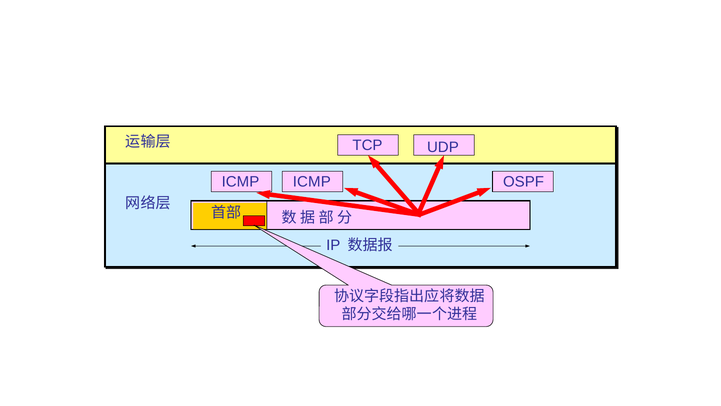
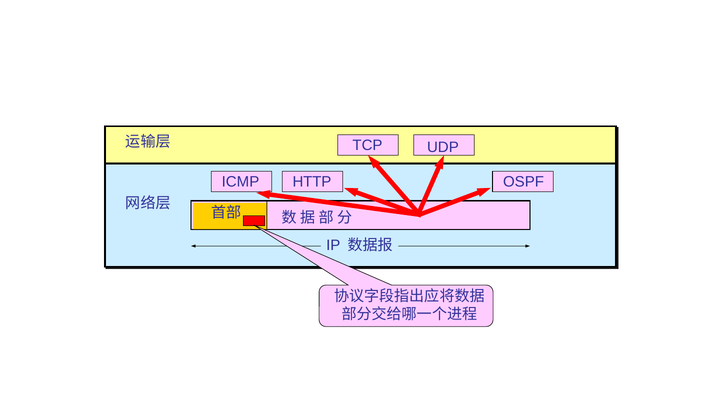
ICMP ICMP: ICMP -> HTTP
